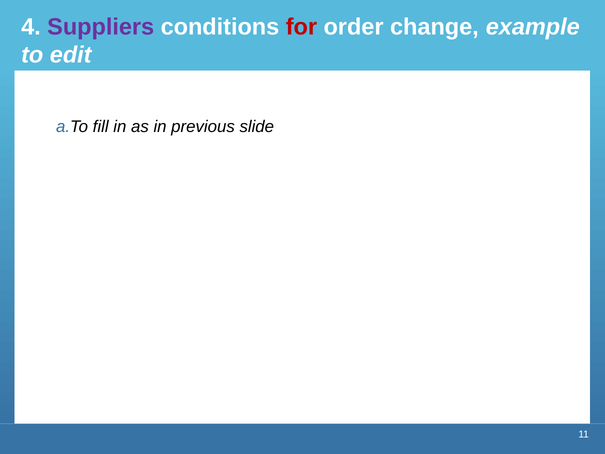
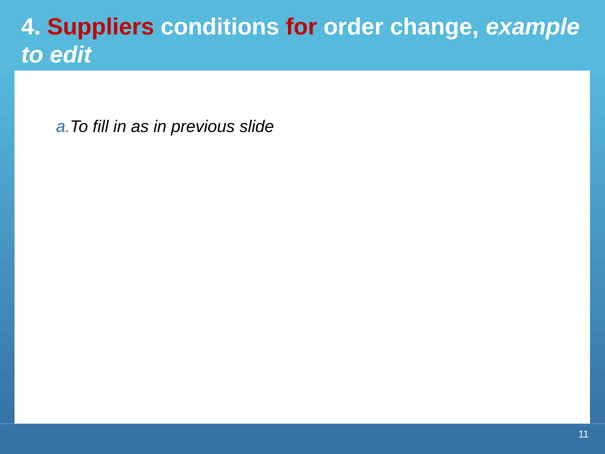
Suppliers colour: purple -> red
